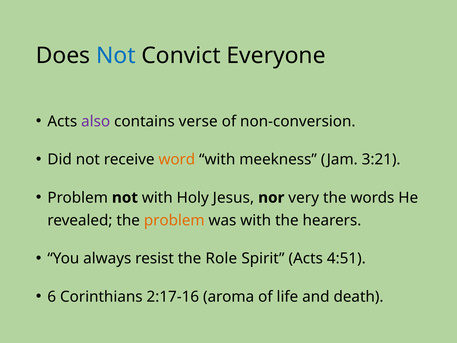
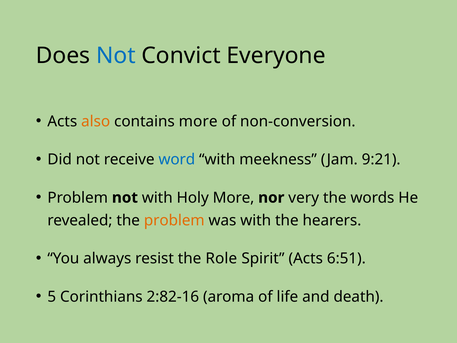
also colour: purple -> orange
contains verse: verse -> more
word colour: orange -> blue
3:21: 3:21 -> 9:21
Holy Jesus: Jesus -> More
4:51: 4:51 -> 6:51
6: 6 -> 5
2:17-16: 2:17-16 -> 2:82-16
